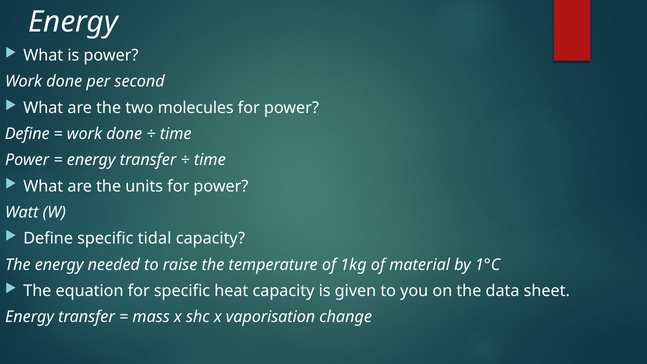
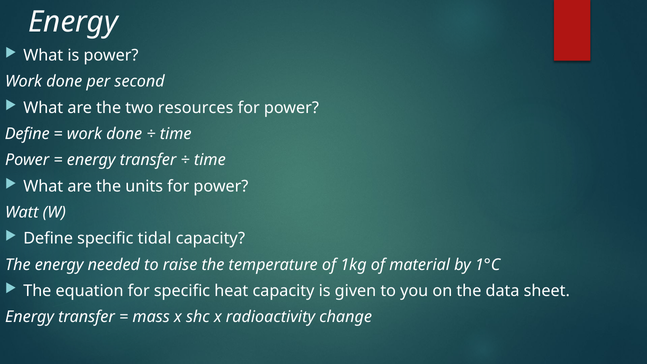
molecules: molecules -> resources
vaporisation: vaporisation -> radioactivity
